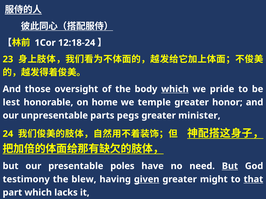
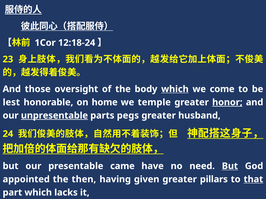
pride: pride -> come
honor underline: none -> present
unpresentable underline: none -> present
minister: minister -> husband
poles: poles -> came
testimony: testimony -> appointed
blew: blew -> then
given underline: present -> none
might: might -> pillars
